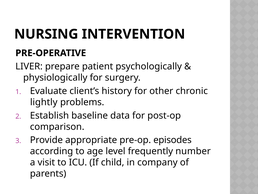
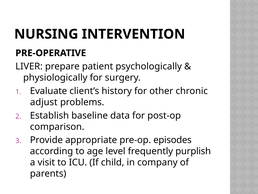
lightly: lightly -> adjust
number: number -> purplish
